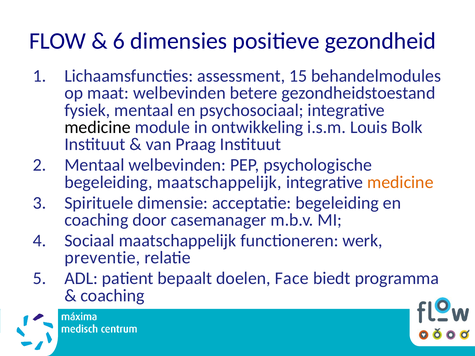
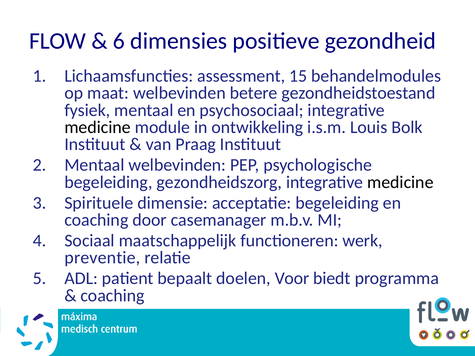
begeleiding maatschappelijk: maatschappelijk -> gezondheidszorg
medicine at (400, 182) colour: orange -> black
Face: Face -> Voor
